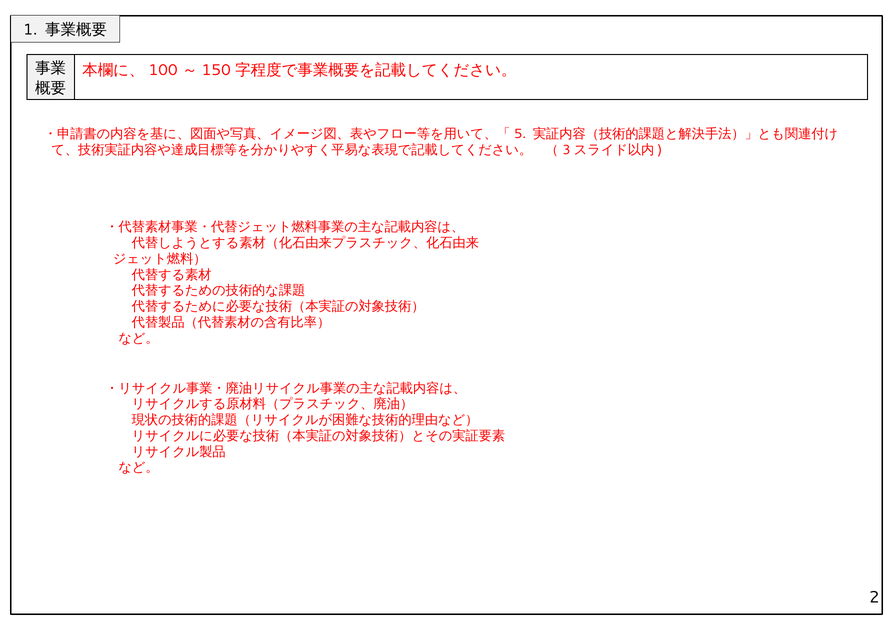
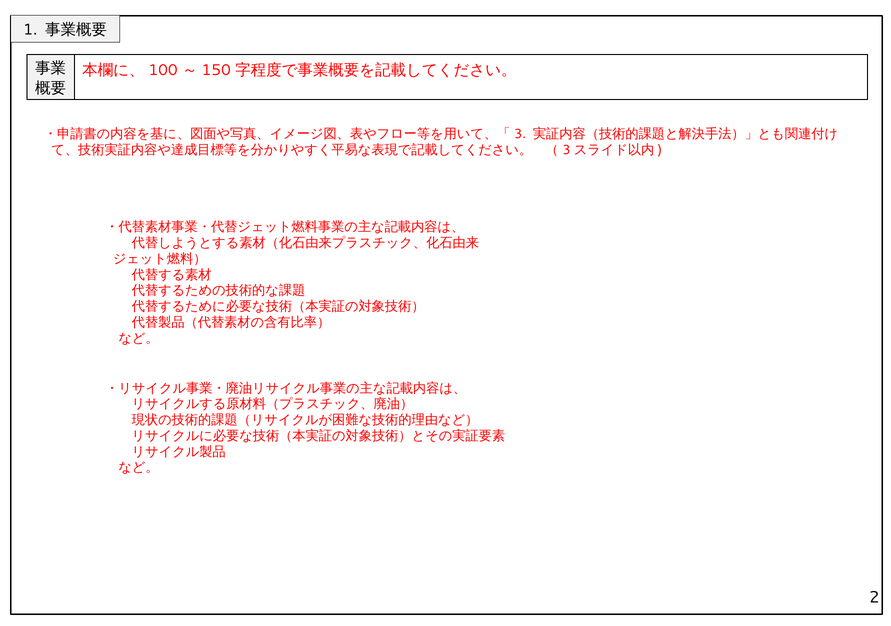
5: 5 -> 3
